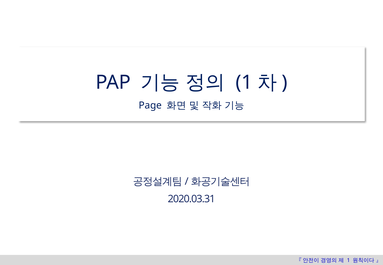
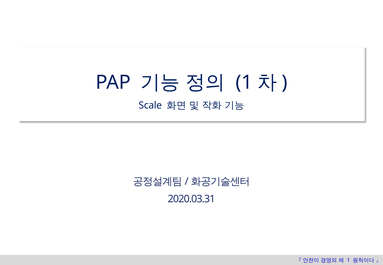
Page: Page -> Scale
